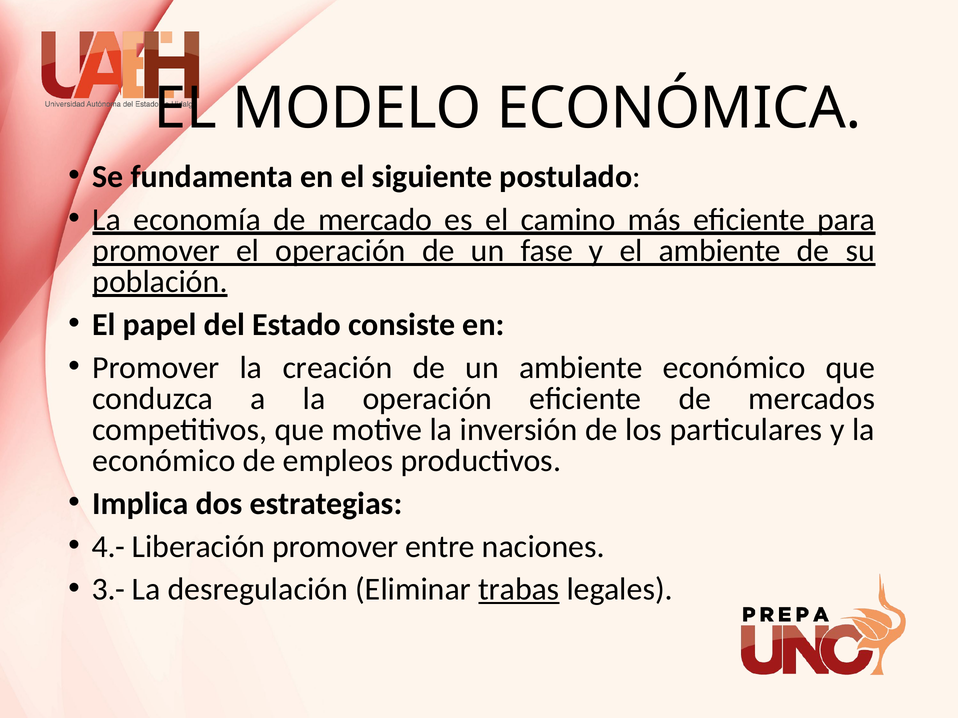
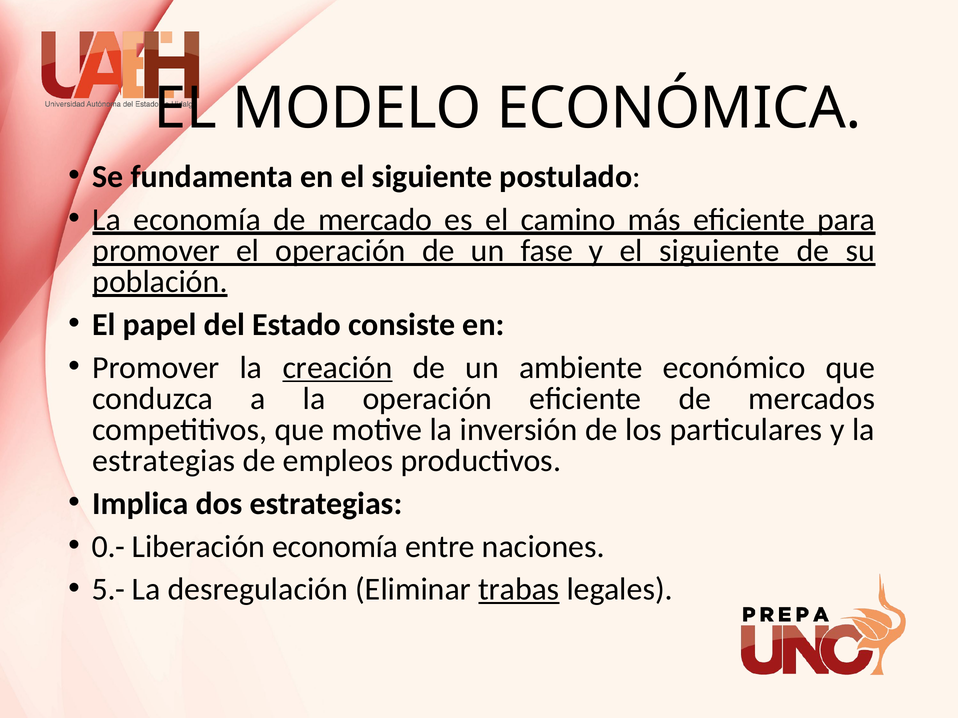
y el ambiente: ambiente -> siguiente
creación underline: none -> present
económico at (164, 461): económico -> estrategias
4.-: 4.- -> 0.-
Liberación promover: promover -> economía
3.-: 3.- -> 5.-
